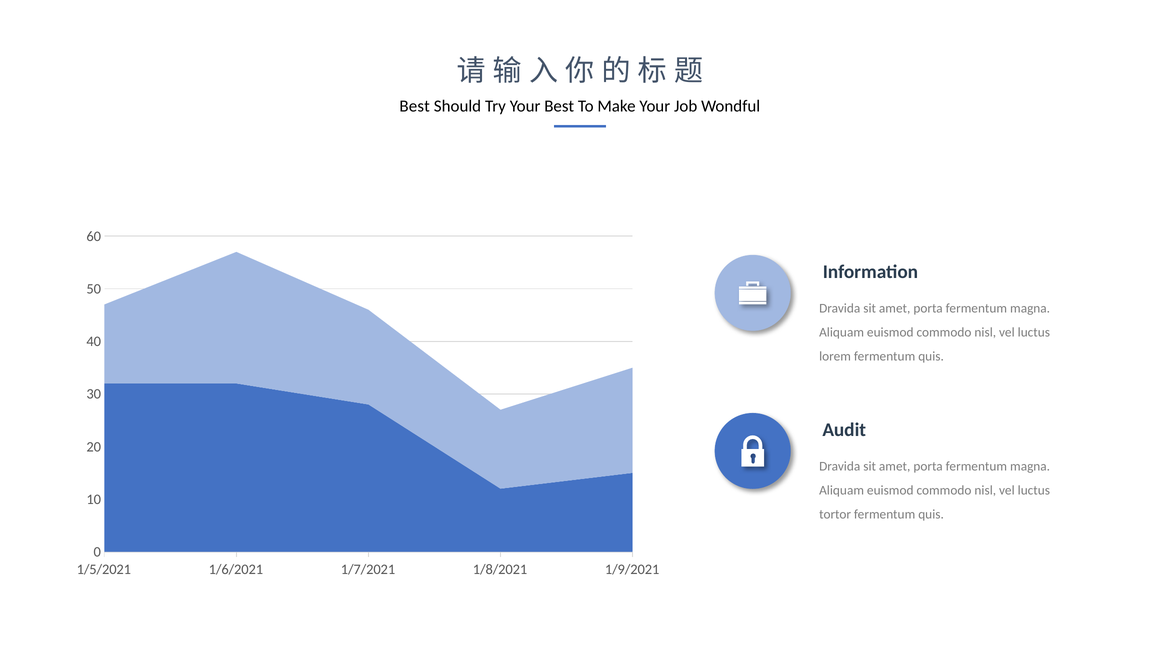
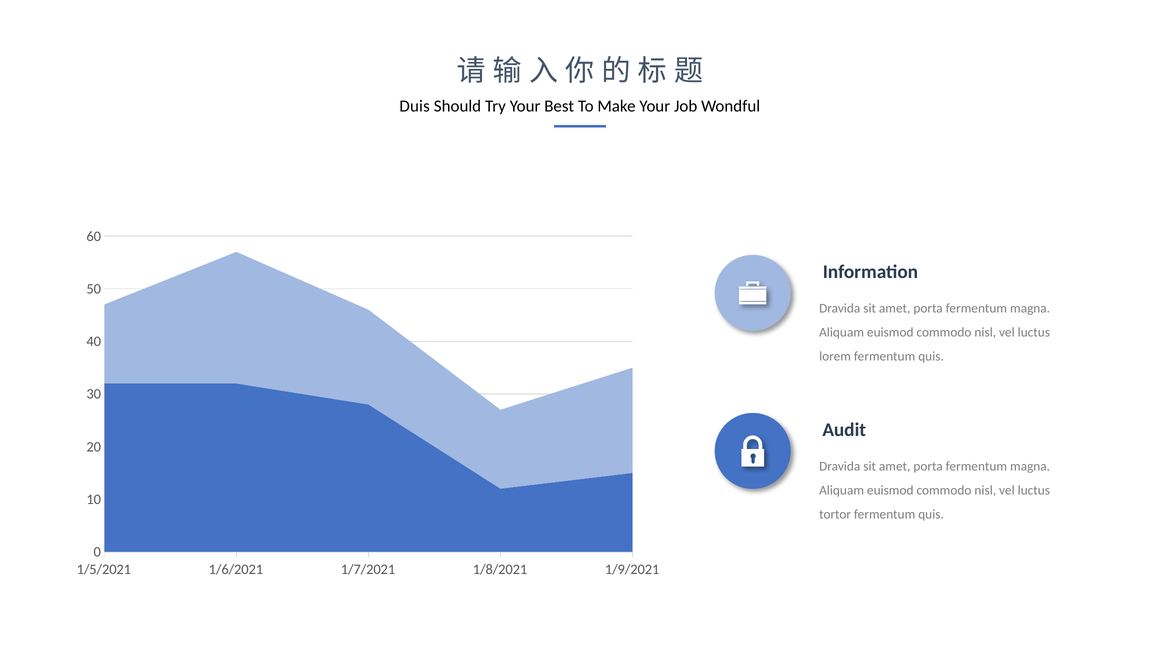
Best at (415, 106): Best -> Duis
